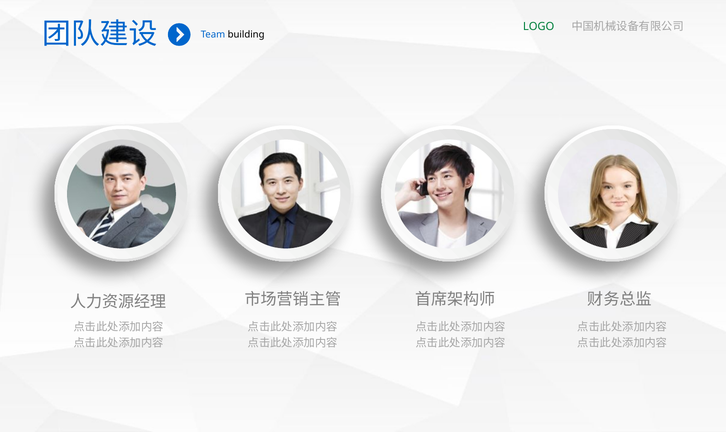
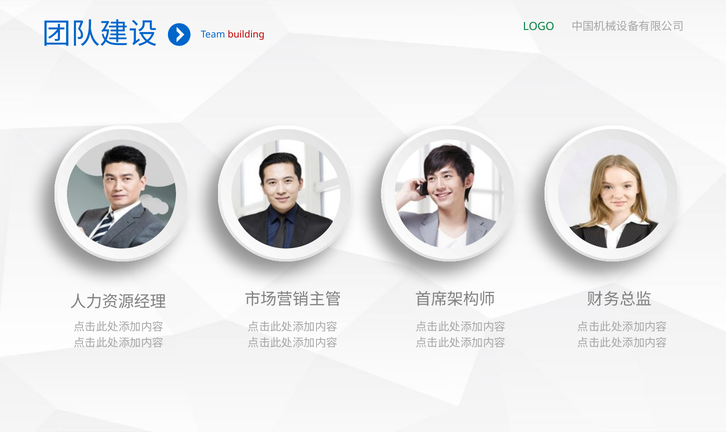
building colour: black -> red
